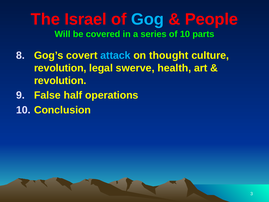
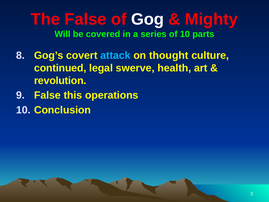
The Israel: Israel -> False
Gog colour: light blue -> white
People: People -> Mighty
revolution at (60, 68): revolution -> continued
half: half -> this
